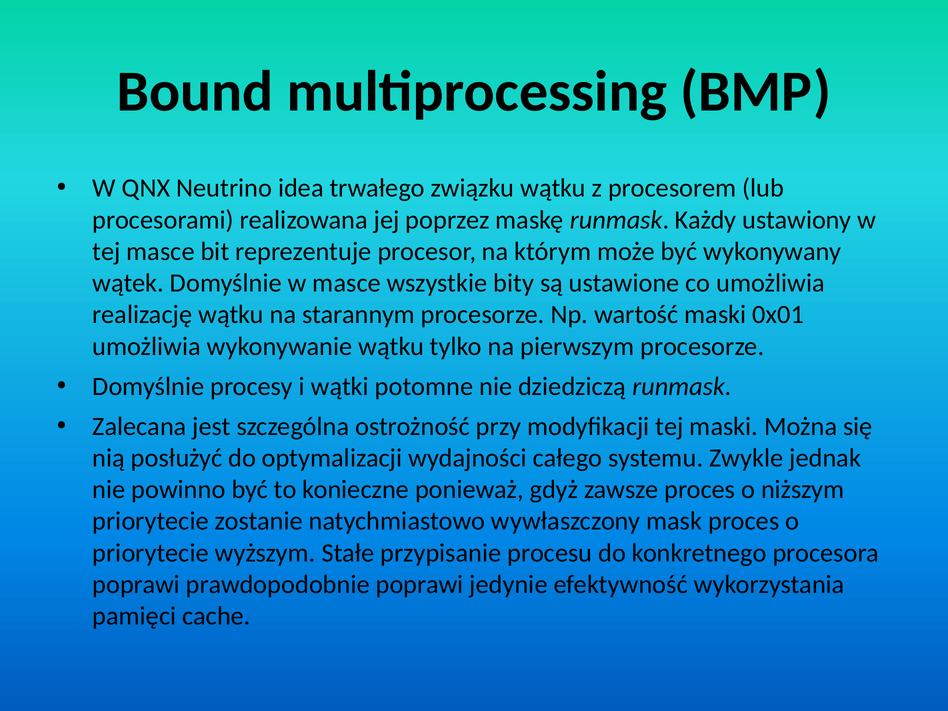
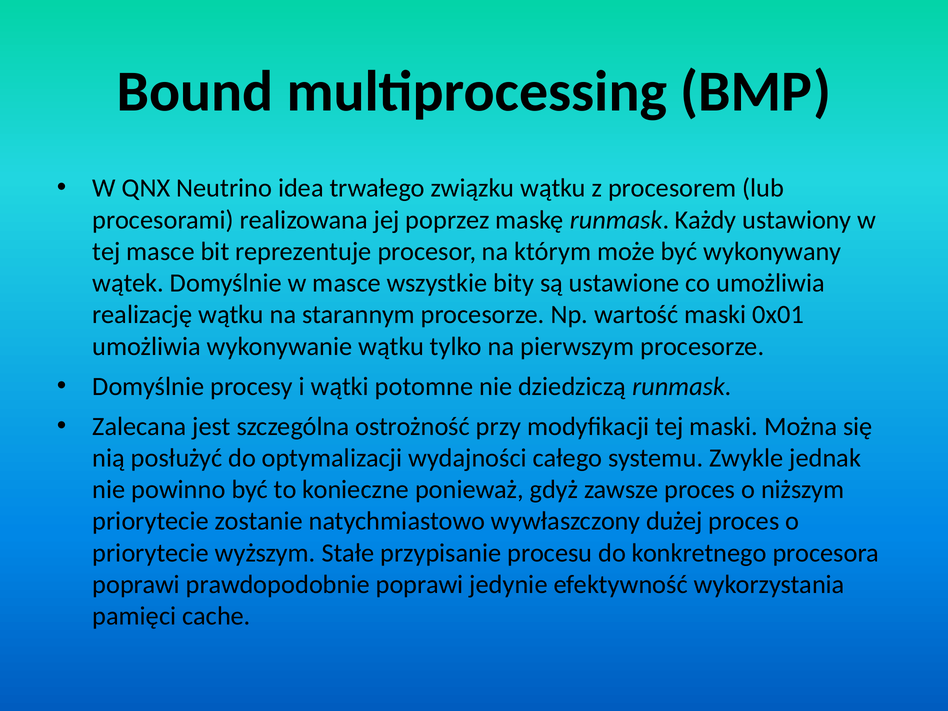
mask: mask -> dużej
